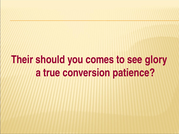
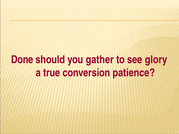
Their: Their -> Done
comes: comes -> gather
